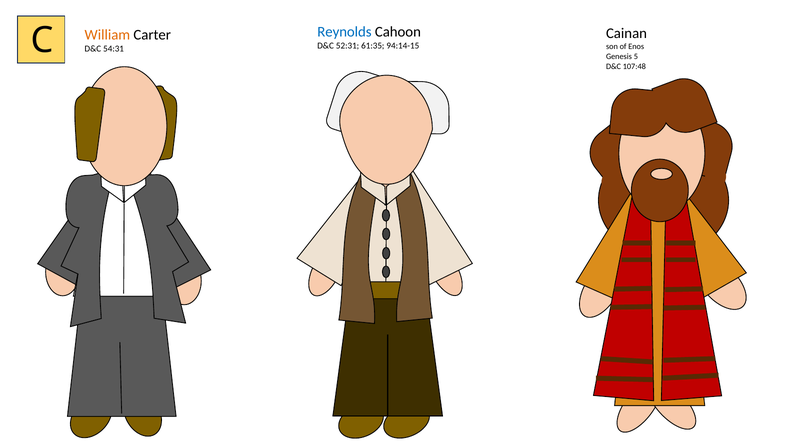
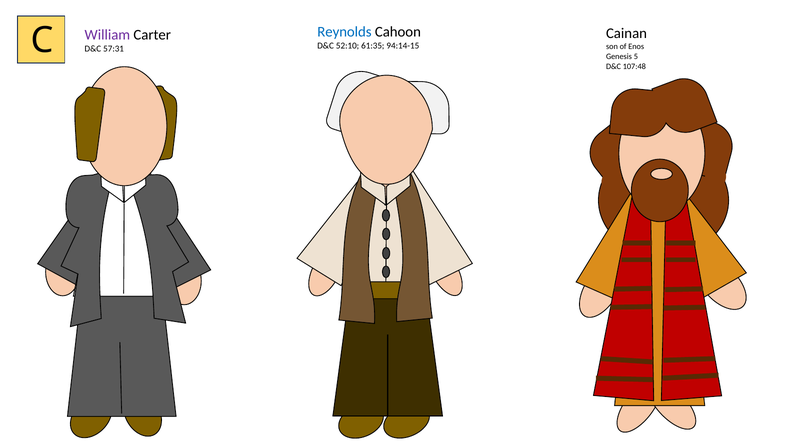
William colour: orange -> purple
52:31: 52:31 -> 52:10
54:31: 54:31 -> 57:31
